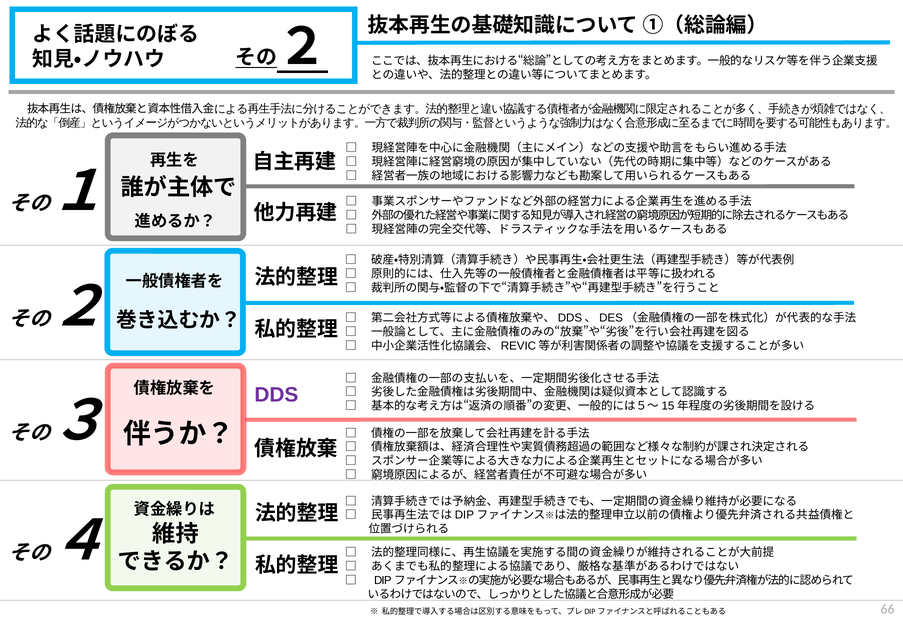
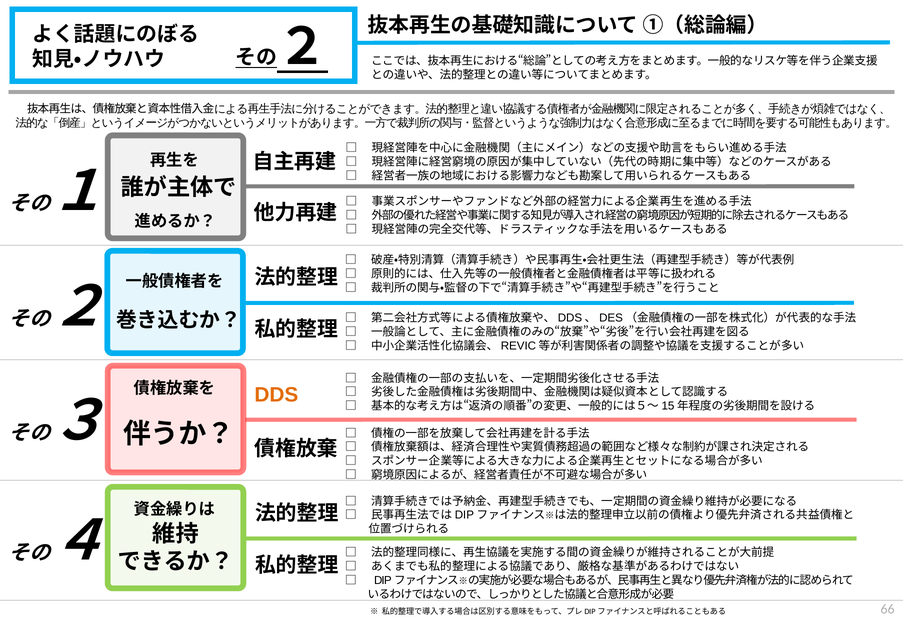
DDS colour: purple -> orange
